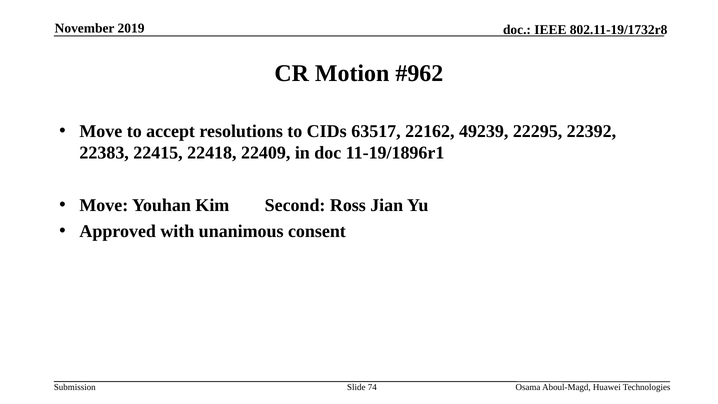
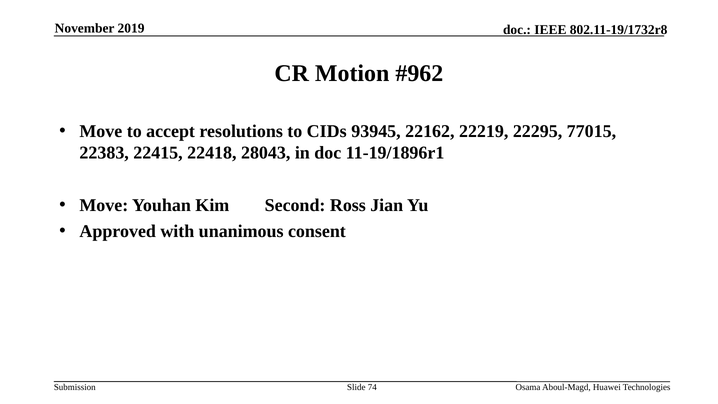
63517: 63517 -> 93945
49239: 49239 -> 22219
22392: 22392 -> 77015
22409: 22409 -> 28043
